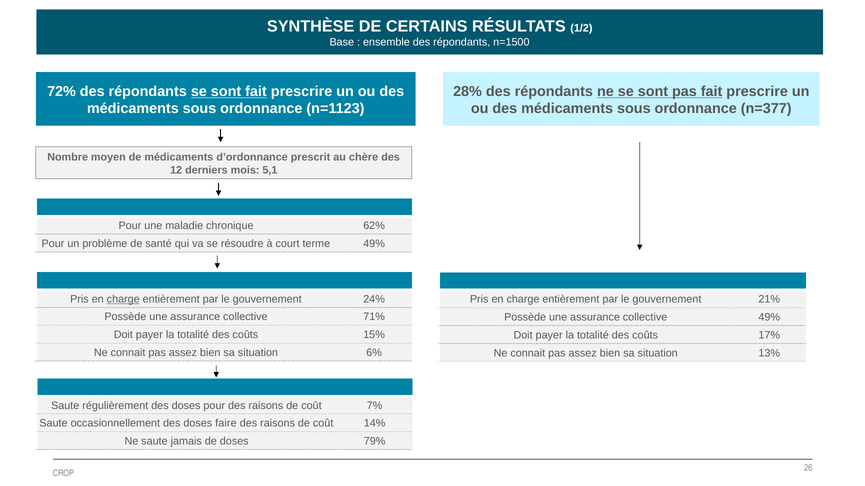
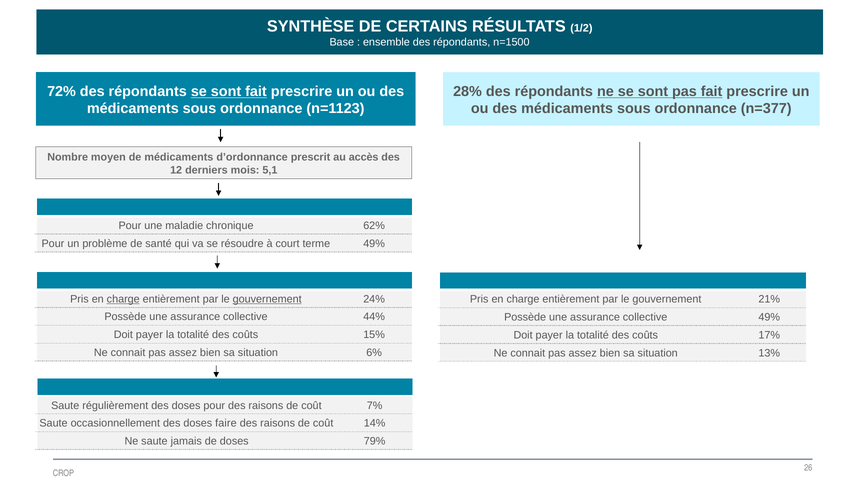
chère: chère -> accès
gouvernement at (267, 299) underline: none -> present
71%: 71% -> 44%
